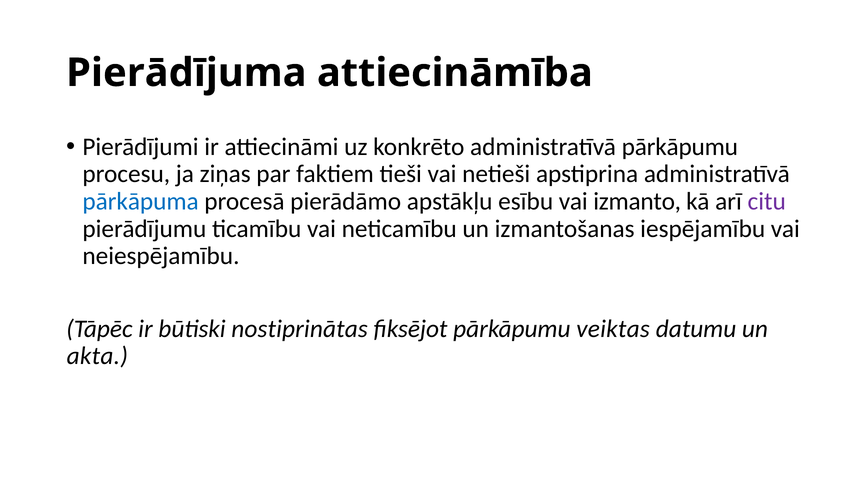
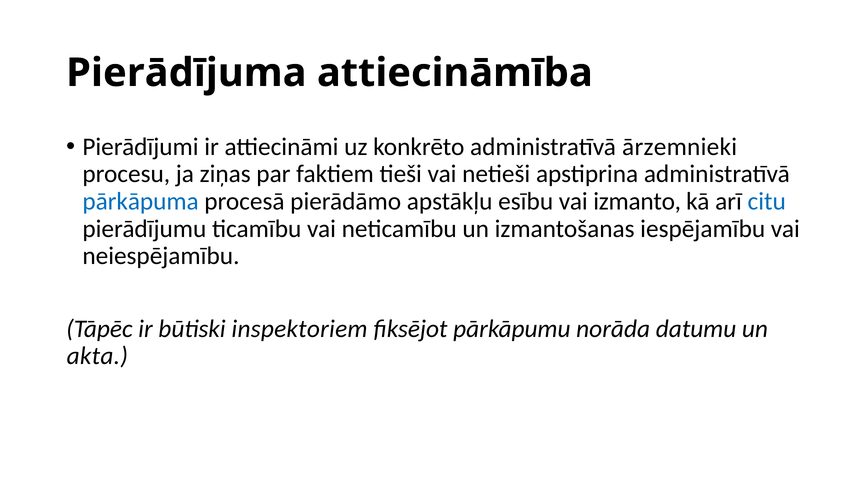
administratīvā pārkāpumu: pārkāpumu -> ārzemnieki
citu colour: purple -> blue
nostiprinātas: nostiprinātas -> inspektoriem
veiktas: veiktas -> norāda
